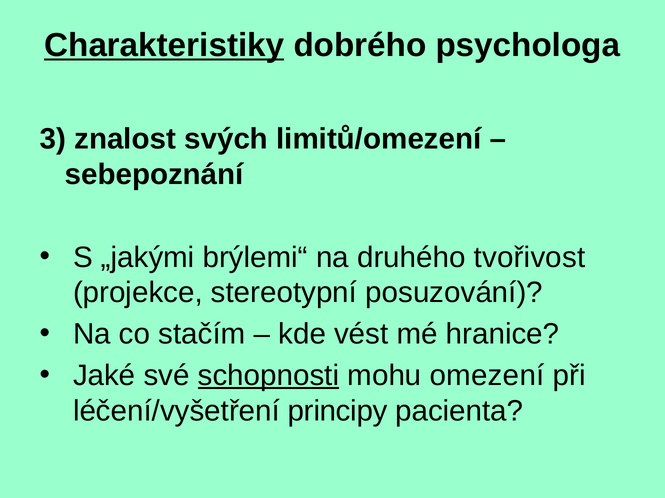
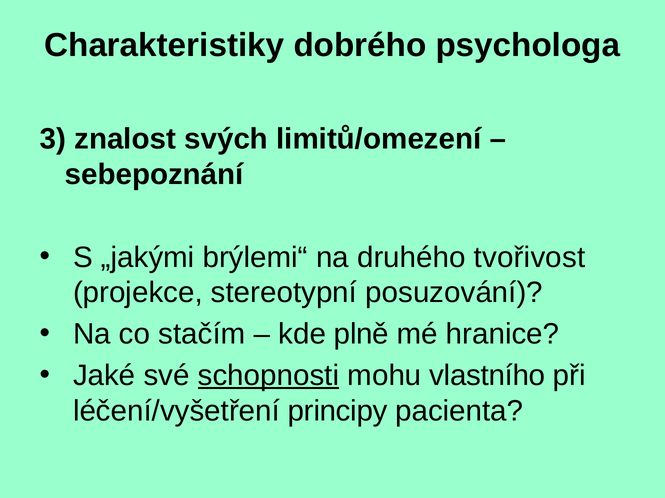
Charakteristiky underline: present -> none
vést: vést -> plně
omezení: omezení -> vlastního
